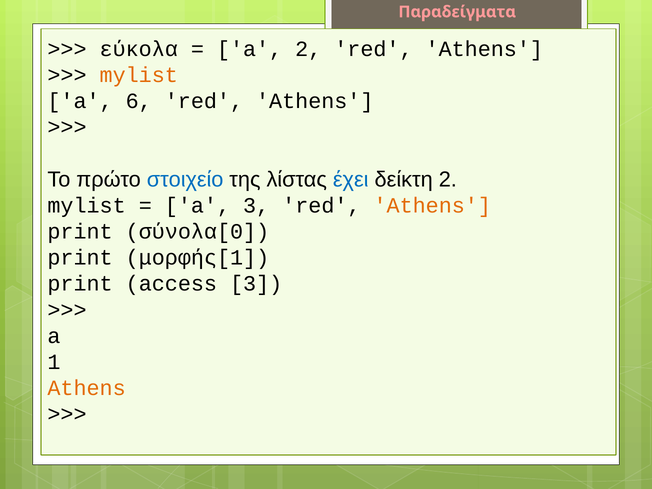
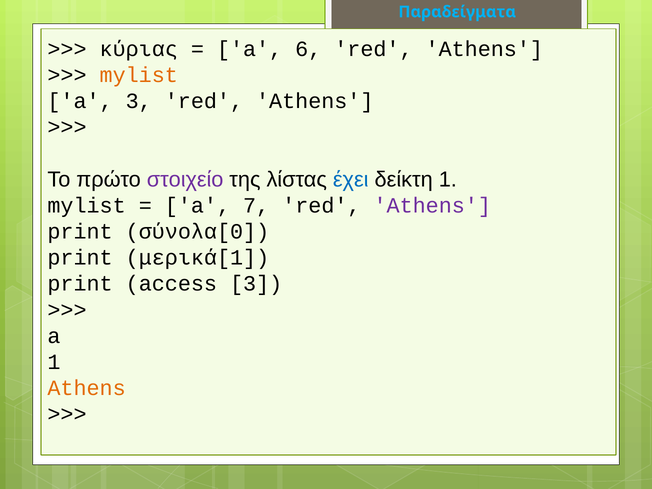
Παραδείγματα colour: pink -> light blue
εύκολα: εύκολα -> κύριας
a 2: 2 -> 6
a 6: 6 -> 3
στοιχείο colour: blue -> purple
δείκτη 2: 2 -> 1
a 3: 3 -> 7
Athens at (432, 206) colour: orange -> purple
μορφής[1: μορφής[1 -> μερικά[1
